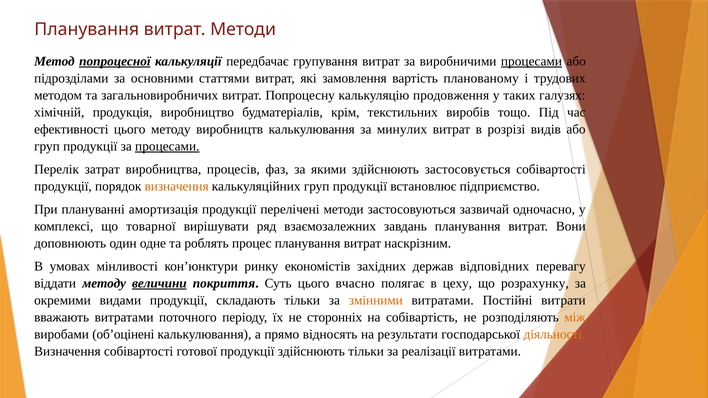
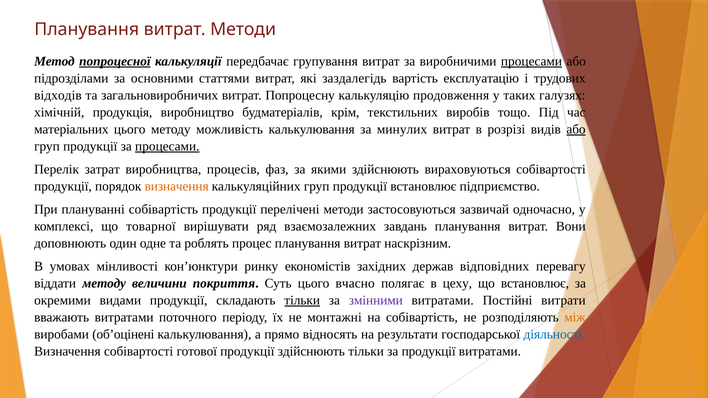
замовлення: замовлення -> заздалегідь
планованому: планованому -> експлуатацію
методом: методом -> відходів
ефективності: ефективності -> матеріальних
виробництв: виробництв -> можливість
або at (576, 129) underline: none -> present
застосовується: застосовується -> вираховуються
плануванні амортизація: амортизація -> собівартість
величини underline: present -> none
що розрахунку: розрахунку -> встановлює
тільки at (302, 300) underline: none -> present
змінними colour: orange -> purple
сторонніх: сторонніх -> монтажні
діяльності colour: orange -> blue
за реалізації: реалізації -> продукції
